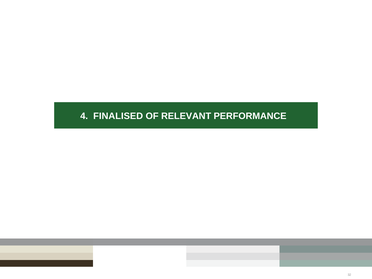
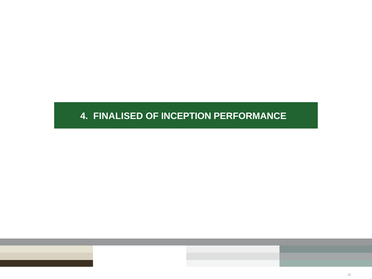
RELEVANT: RELEVANT -> INCEPTION
